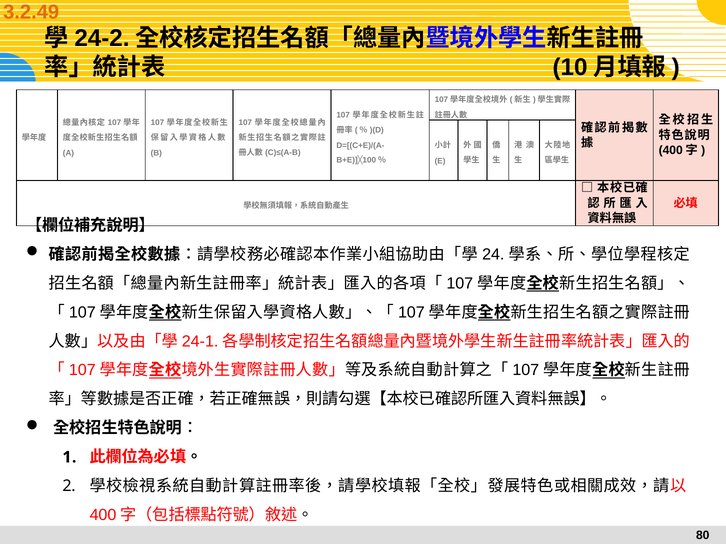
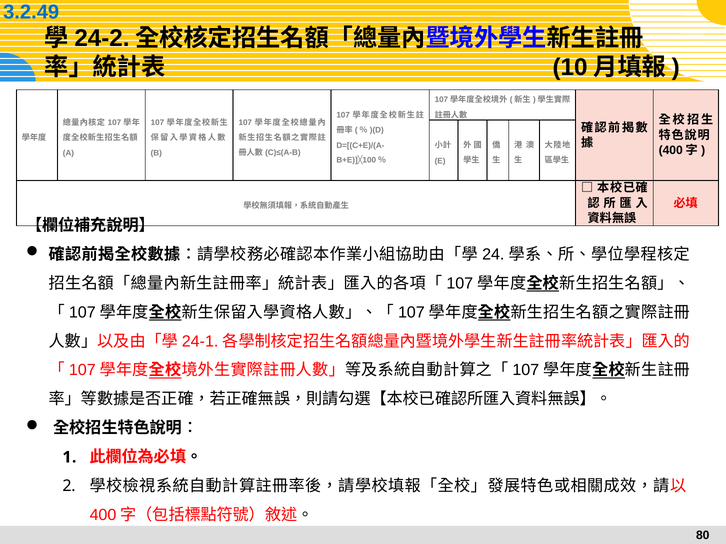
3.2.49 colour: orange -> blue
